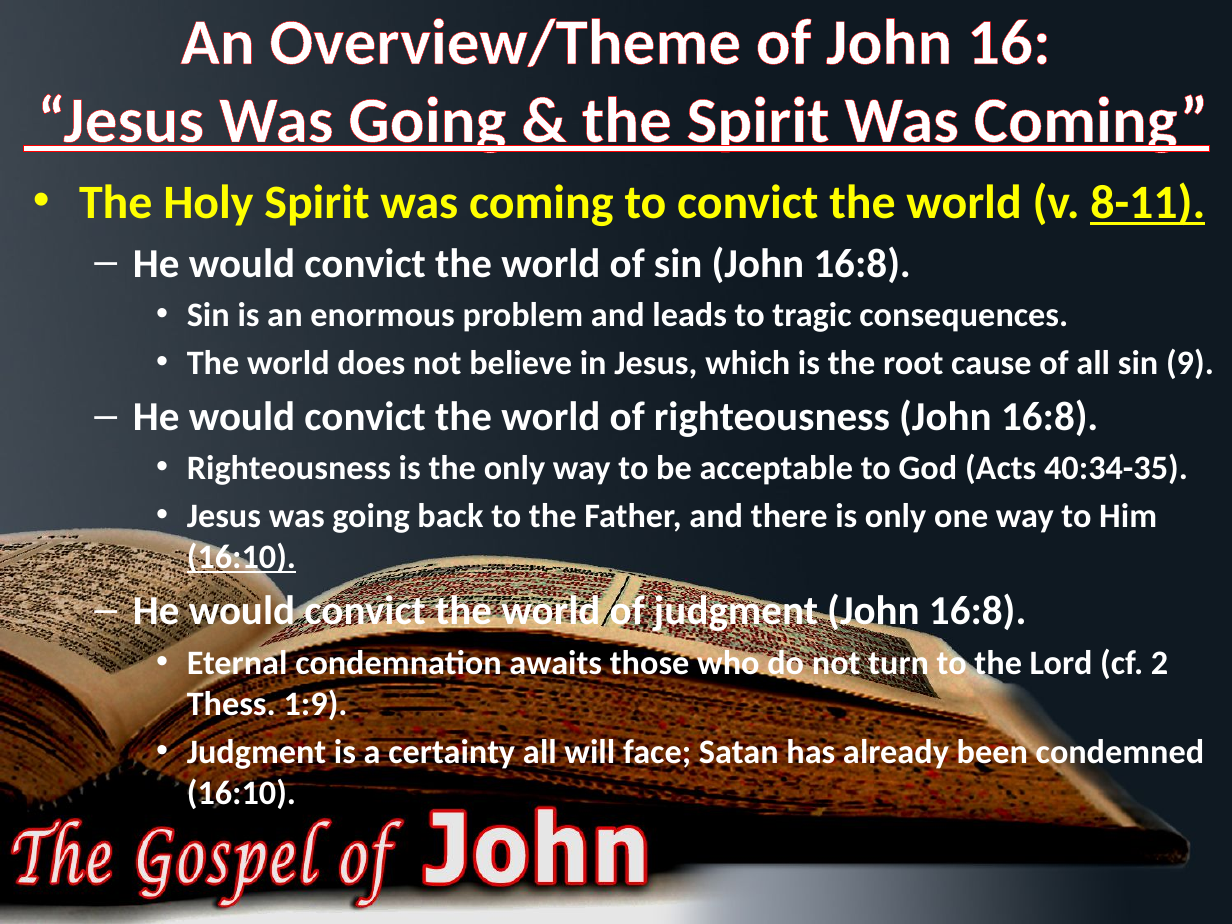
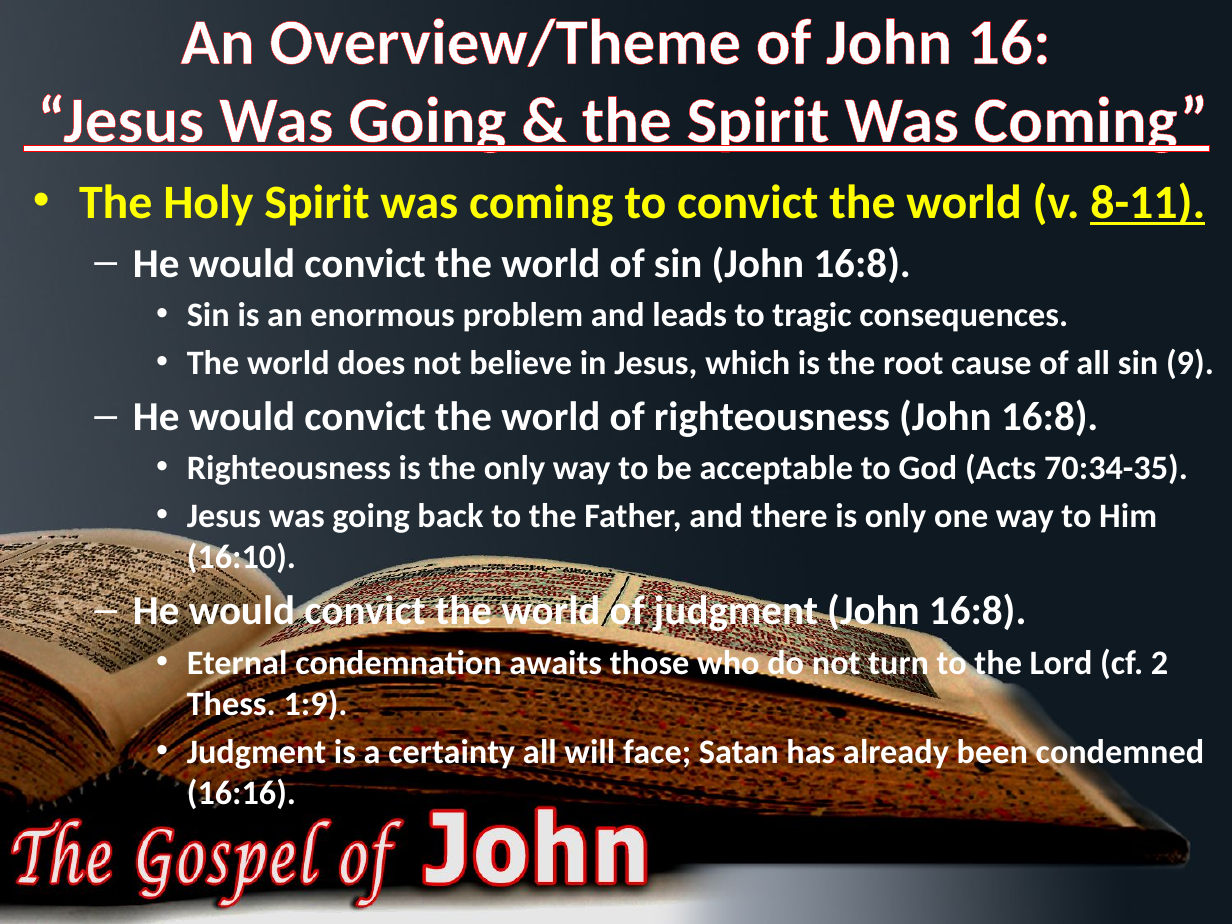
40:34-35: 40:34-35 -> 70:34-35
16:10 at (241, 558) underline: present -> none
16:10 at (241, 793): 16:10 -> 16:16
